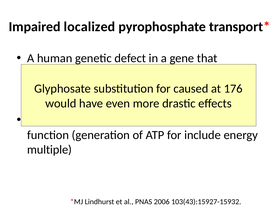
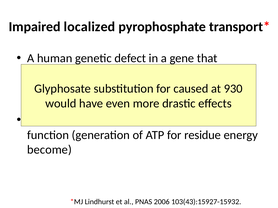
176: 176 -> 930
for include: include -> residue
multiple: multiple -> become
